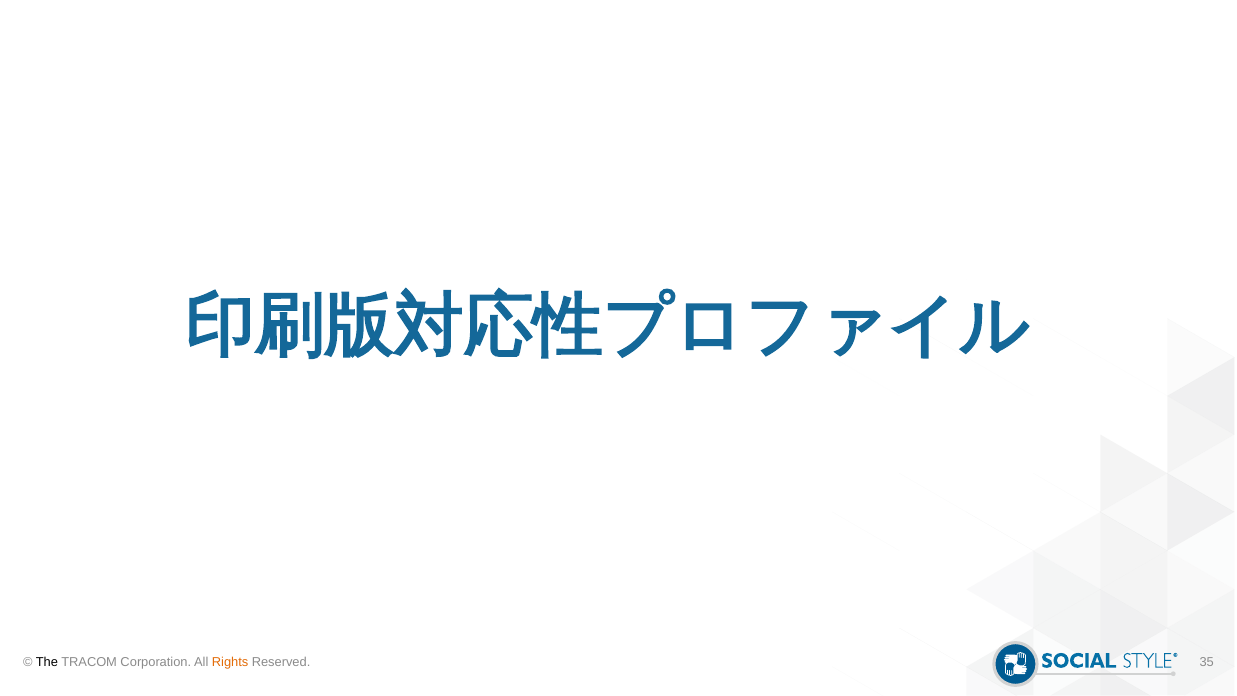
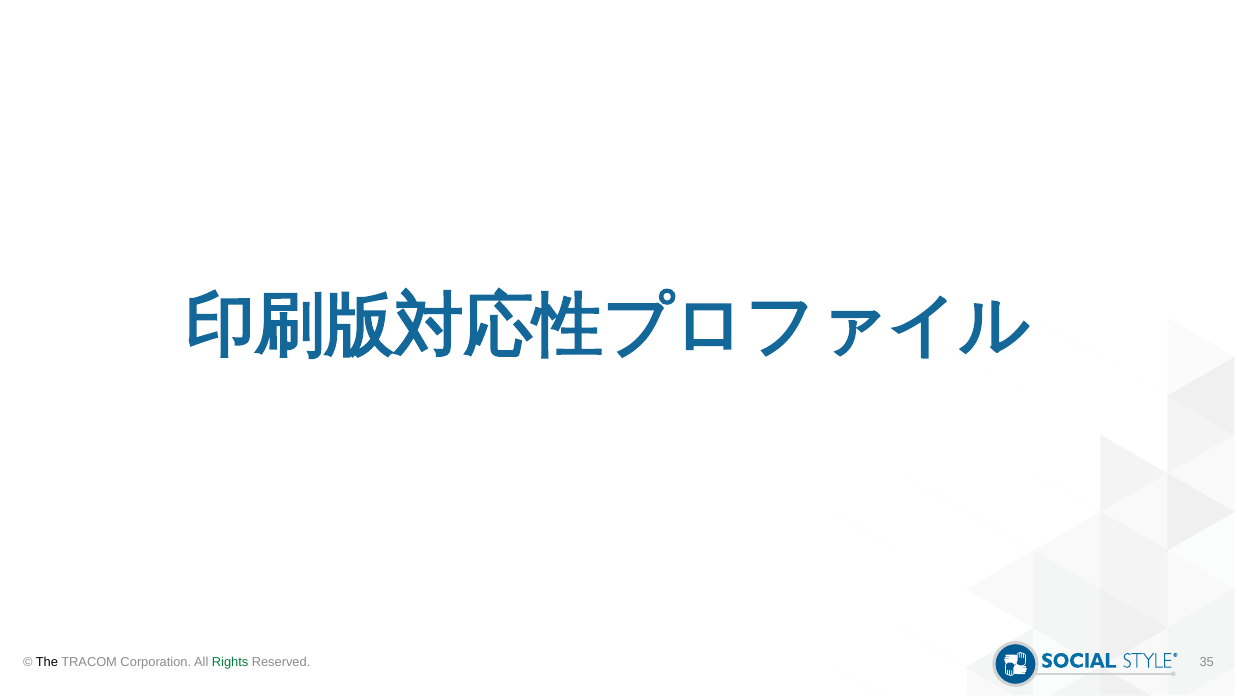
Rights colour: orange -> green
